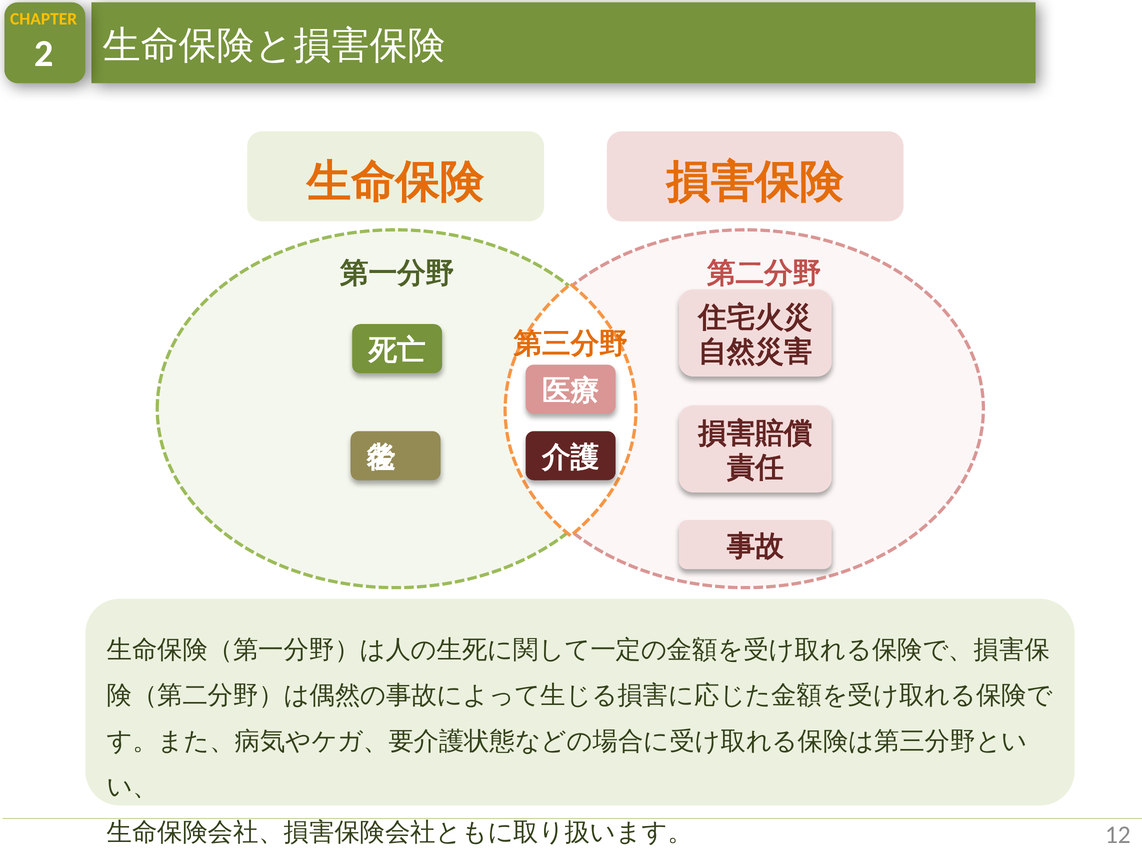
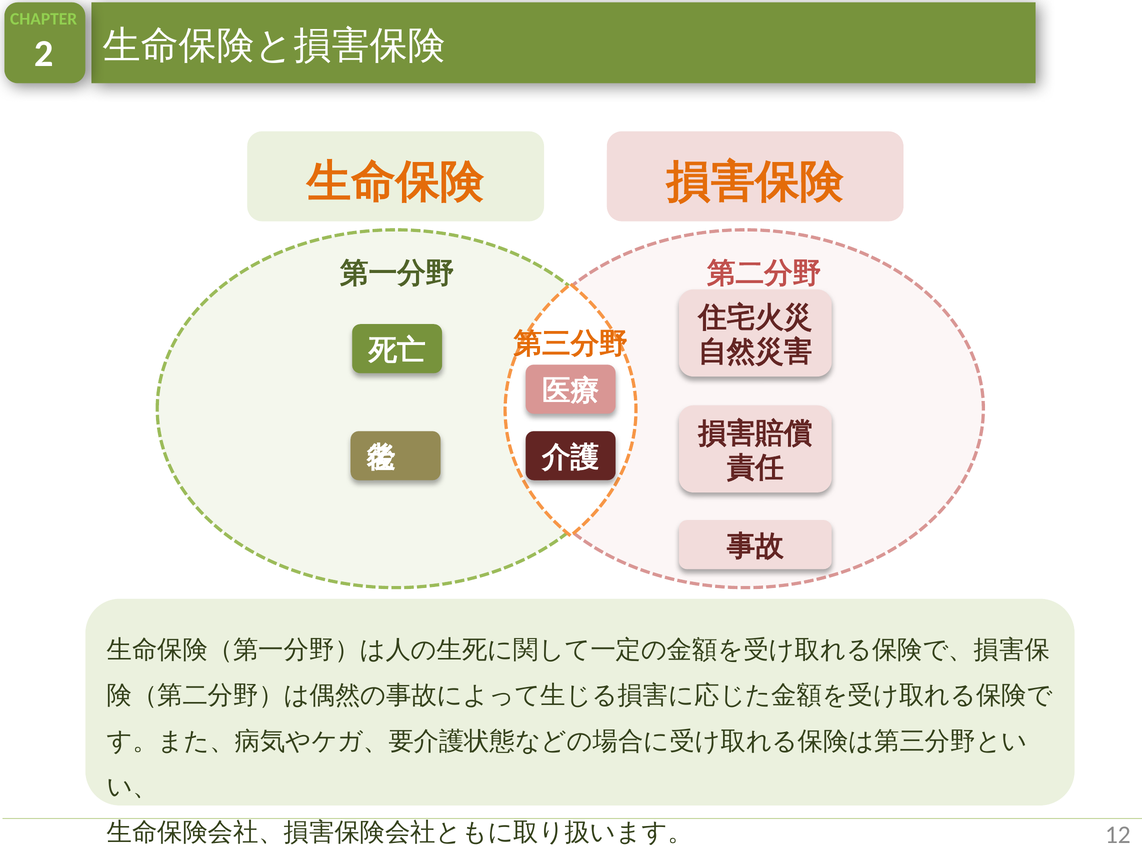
CHAPTER colour: yellow -> light green
